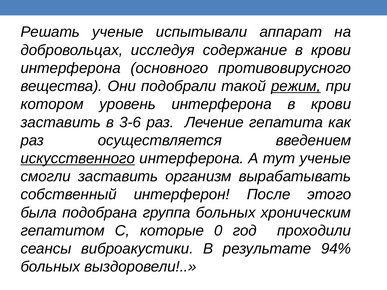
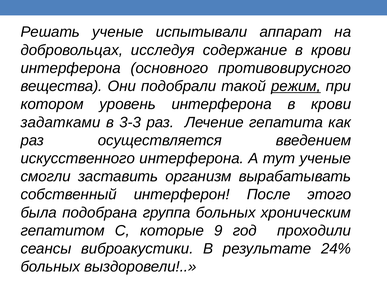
заставить at (61, 122): заставить -> задатками
3-6: 3-6 -> 3-3
искусственного underline: present -> none
0: 0 -> 9
94%: 94% -> 24%
